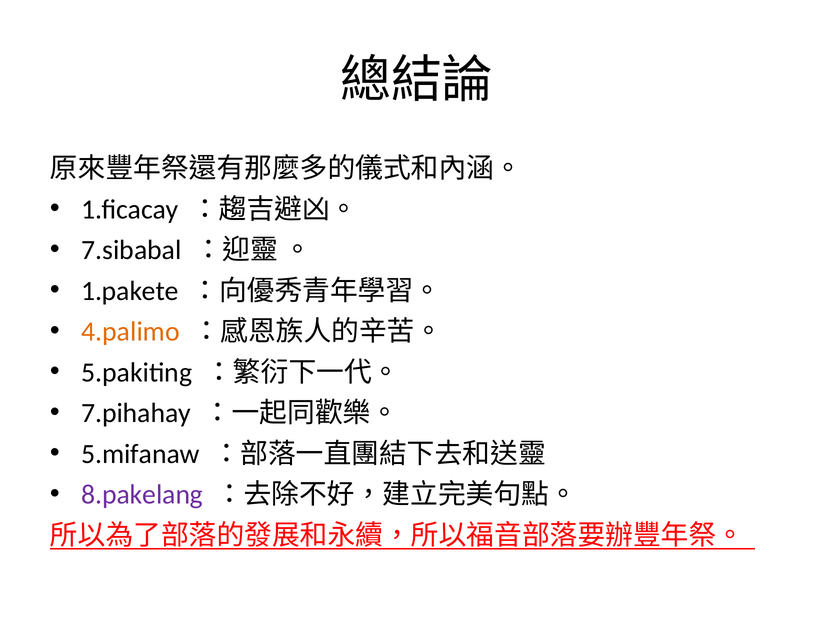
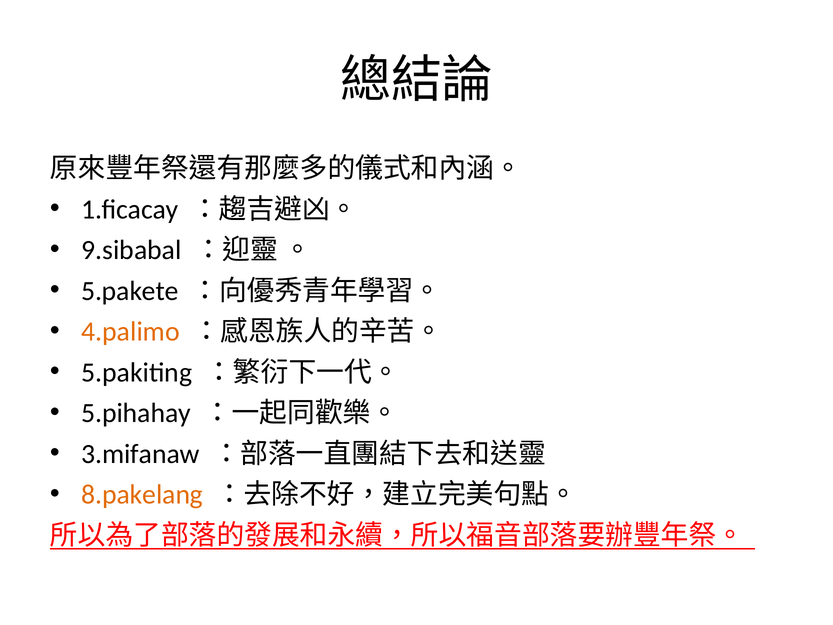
7.sibabal: 7.sibabal -> 9.sibabal
1.pakete: 1.pakete -> 5.pakete
7.pihahay: 7.pihahay -> 5.pihahay
5.mifanaw: 5.mifanaw -> 3.mifanaw
8.pakelang colour: purple -> orange
